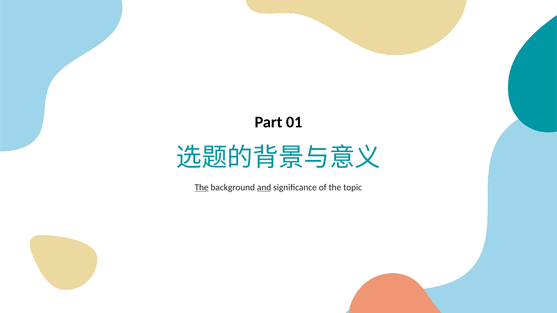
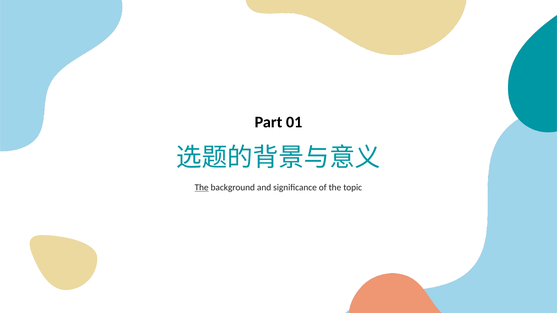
and underline: present -> none
